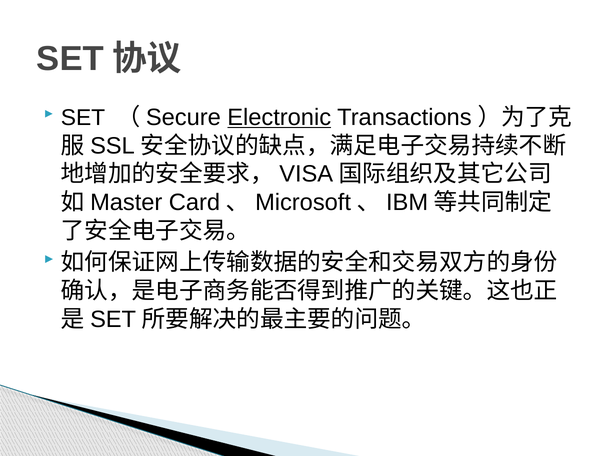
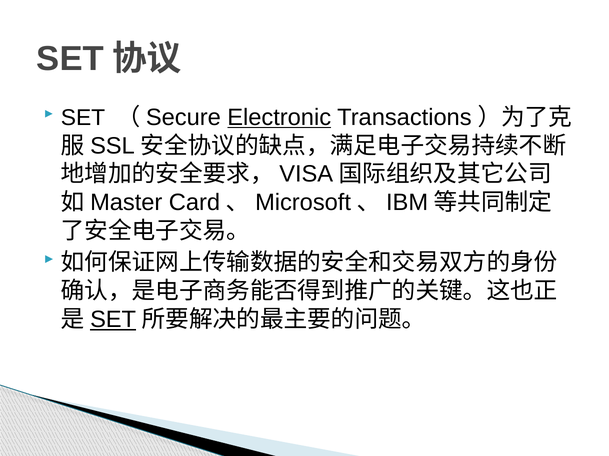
SET at (113, 320) underline: none -> present
